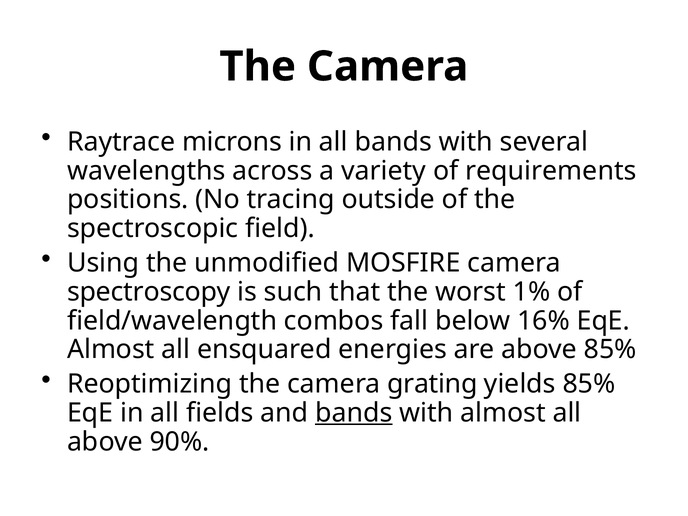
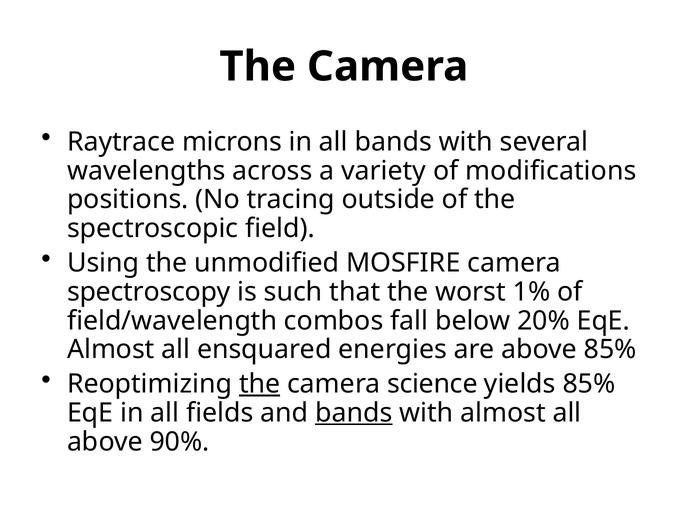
requirements: requirements -> modifications
16%: 16% -> 20%
the at (260, 384) underline: none -> present
grating: grating -> science
